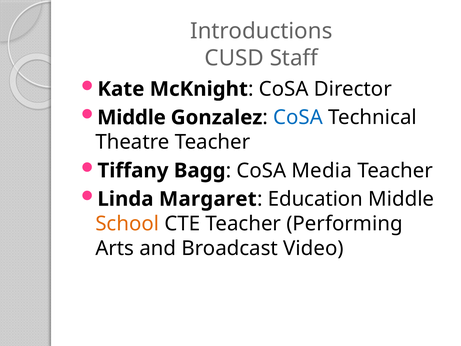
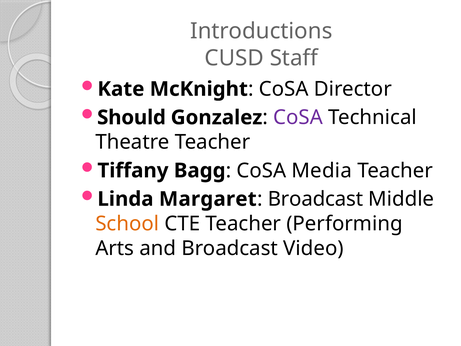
Middle at (132, 117): Middle -> Should
CoSA at (298, 117) colour: blue -> purple
Education at (315, 199): Education -> Broadcast
